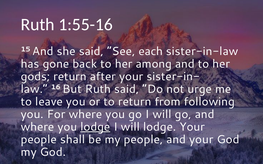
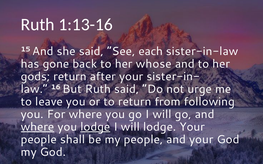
1:55-16: 1:55-16 -> 1:13-16
among: among -> whose
where at (37, 127) underline: none -> present
